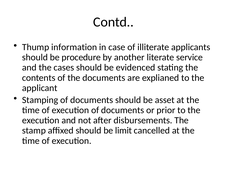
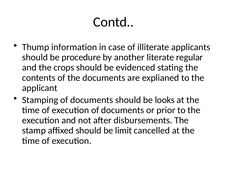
service: service -> regular
cases: cases -> crops
asset: asset -> looks
